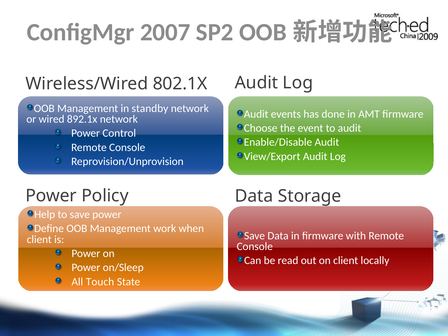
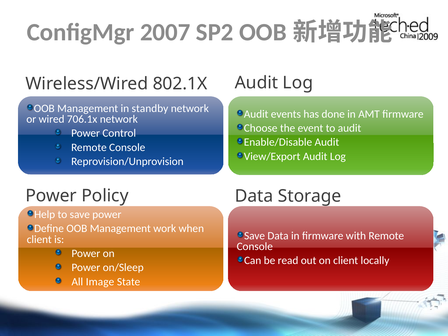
892.1x: 892.1x -> 706.1x
Touch: Touch -> Image
